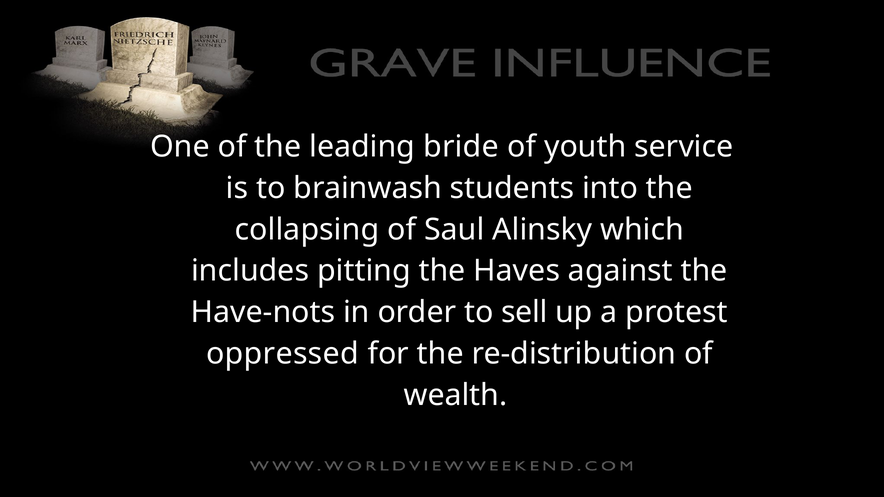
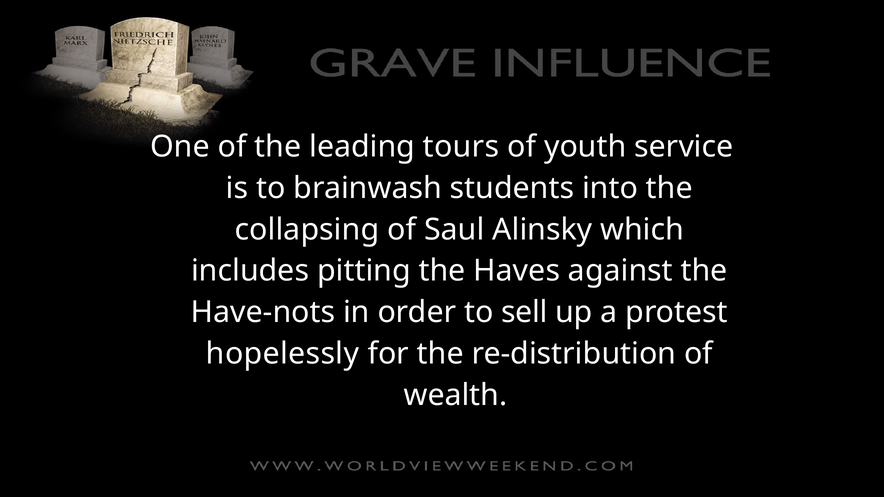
bride: bride -> tours
oppressed: oppressed -> hopelessly
